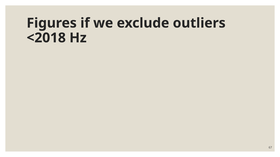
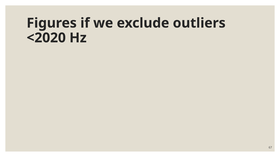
<2018: <2018 -> <2020
